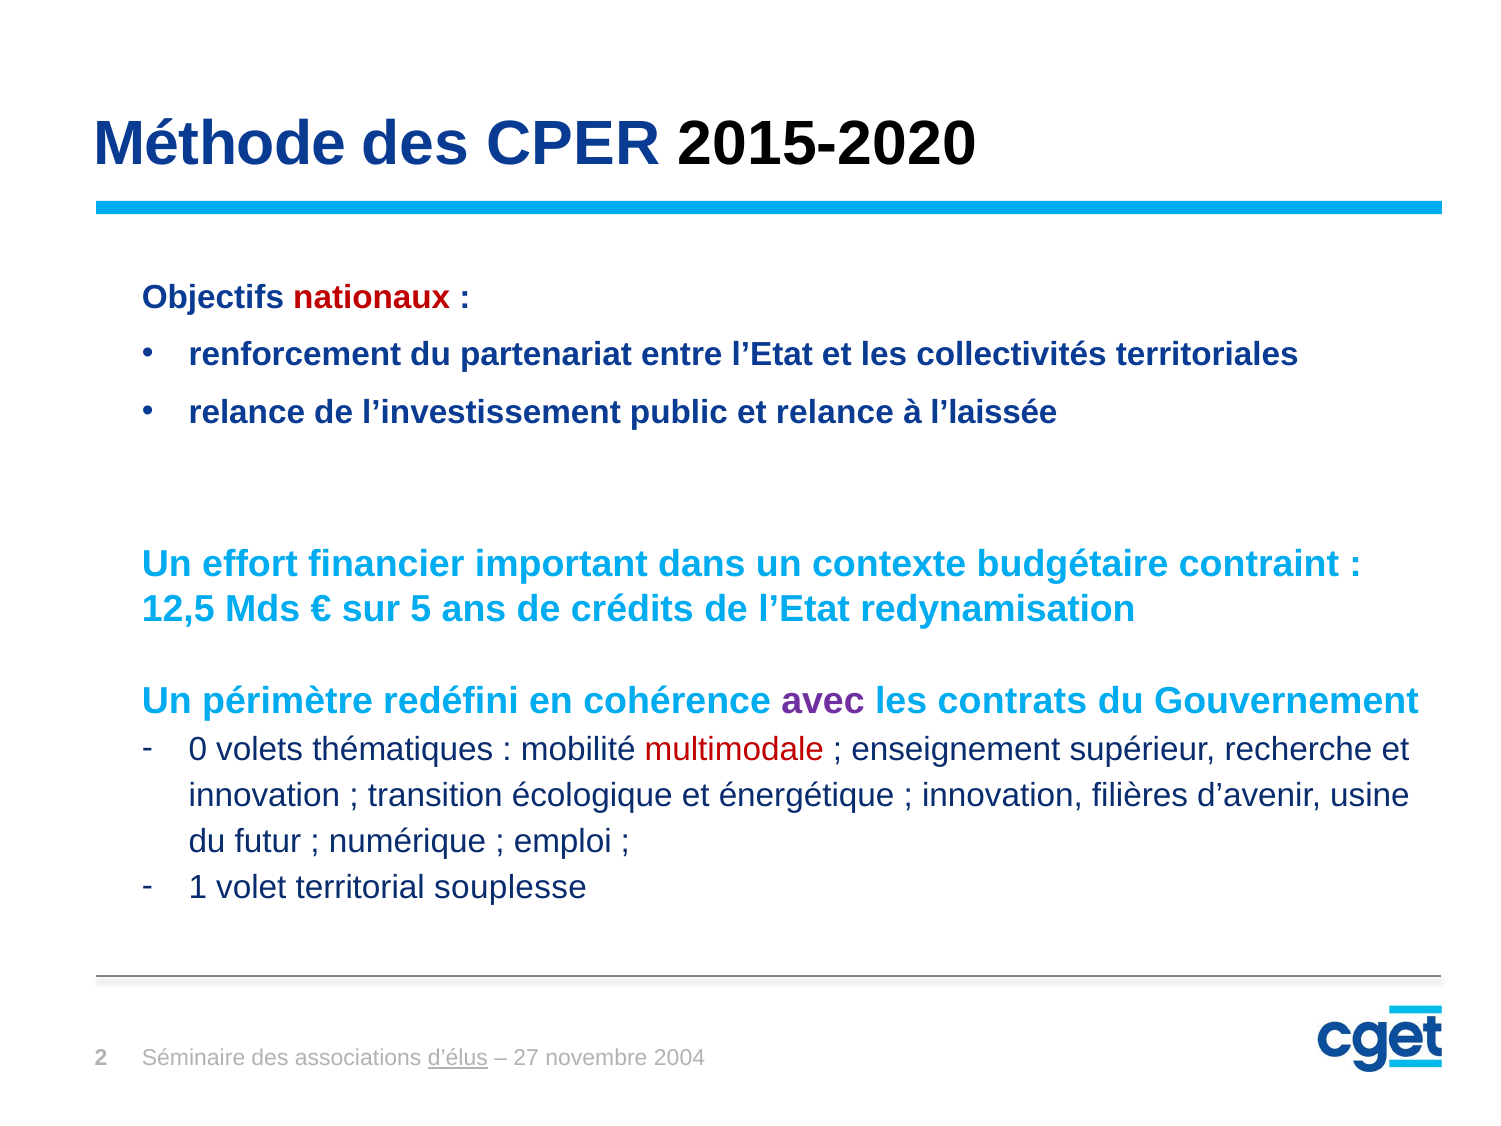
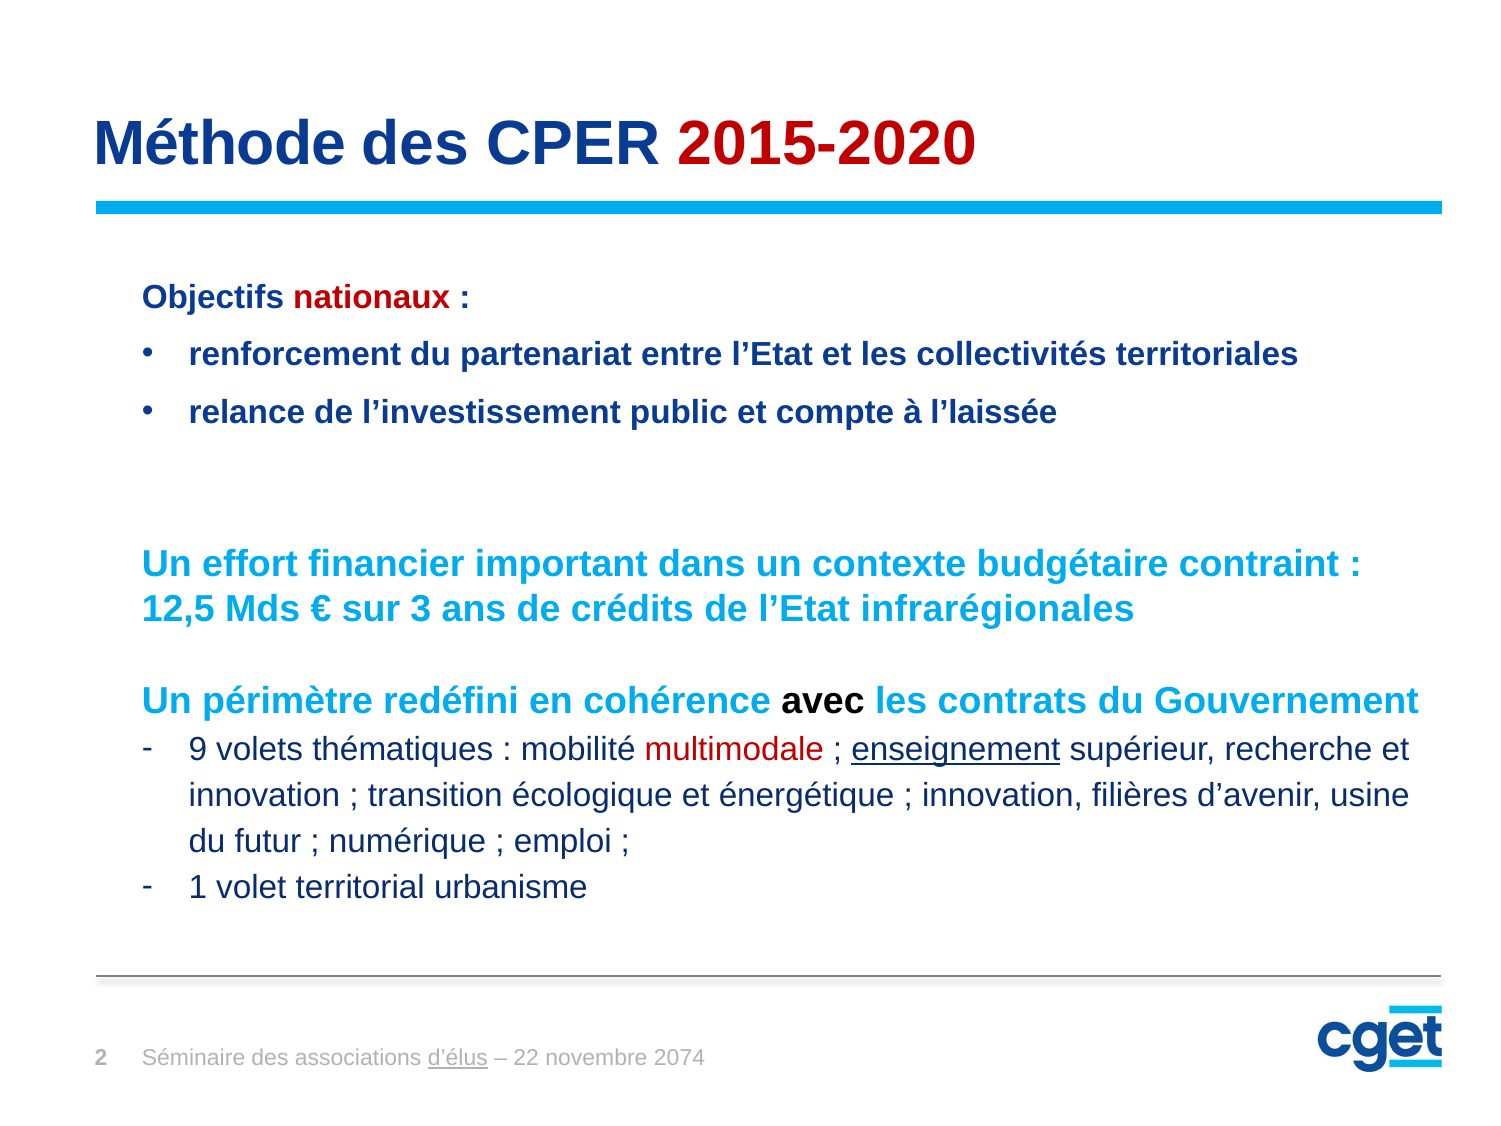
2015-2020 colour: black -> red
et relance: relance -> compte
5: 5 -> 3
redynamisation: redynamisation -> infrarégionales
avec colour: purple -> black
0: 0 -> 9
enseignement underline: none -> present
souplesse: souplesse -> urbanisme
27: 27 -> 22
2004: 2004 -> 2074
